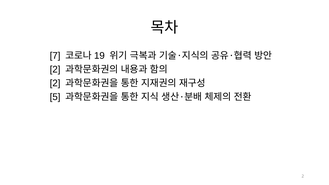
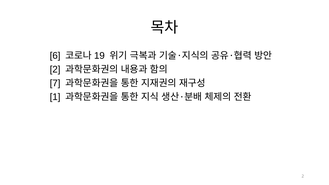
7: 7 -> 6
2 at (55, 83): 2 -> 7
5: 5 -> 1
